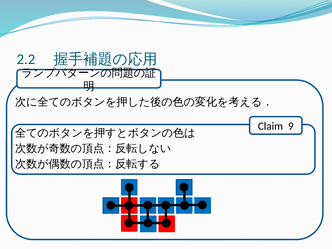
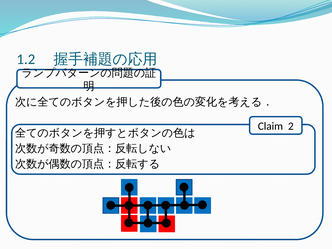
2.2: 2.2 -> 1.2
9: 9 -> 2
